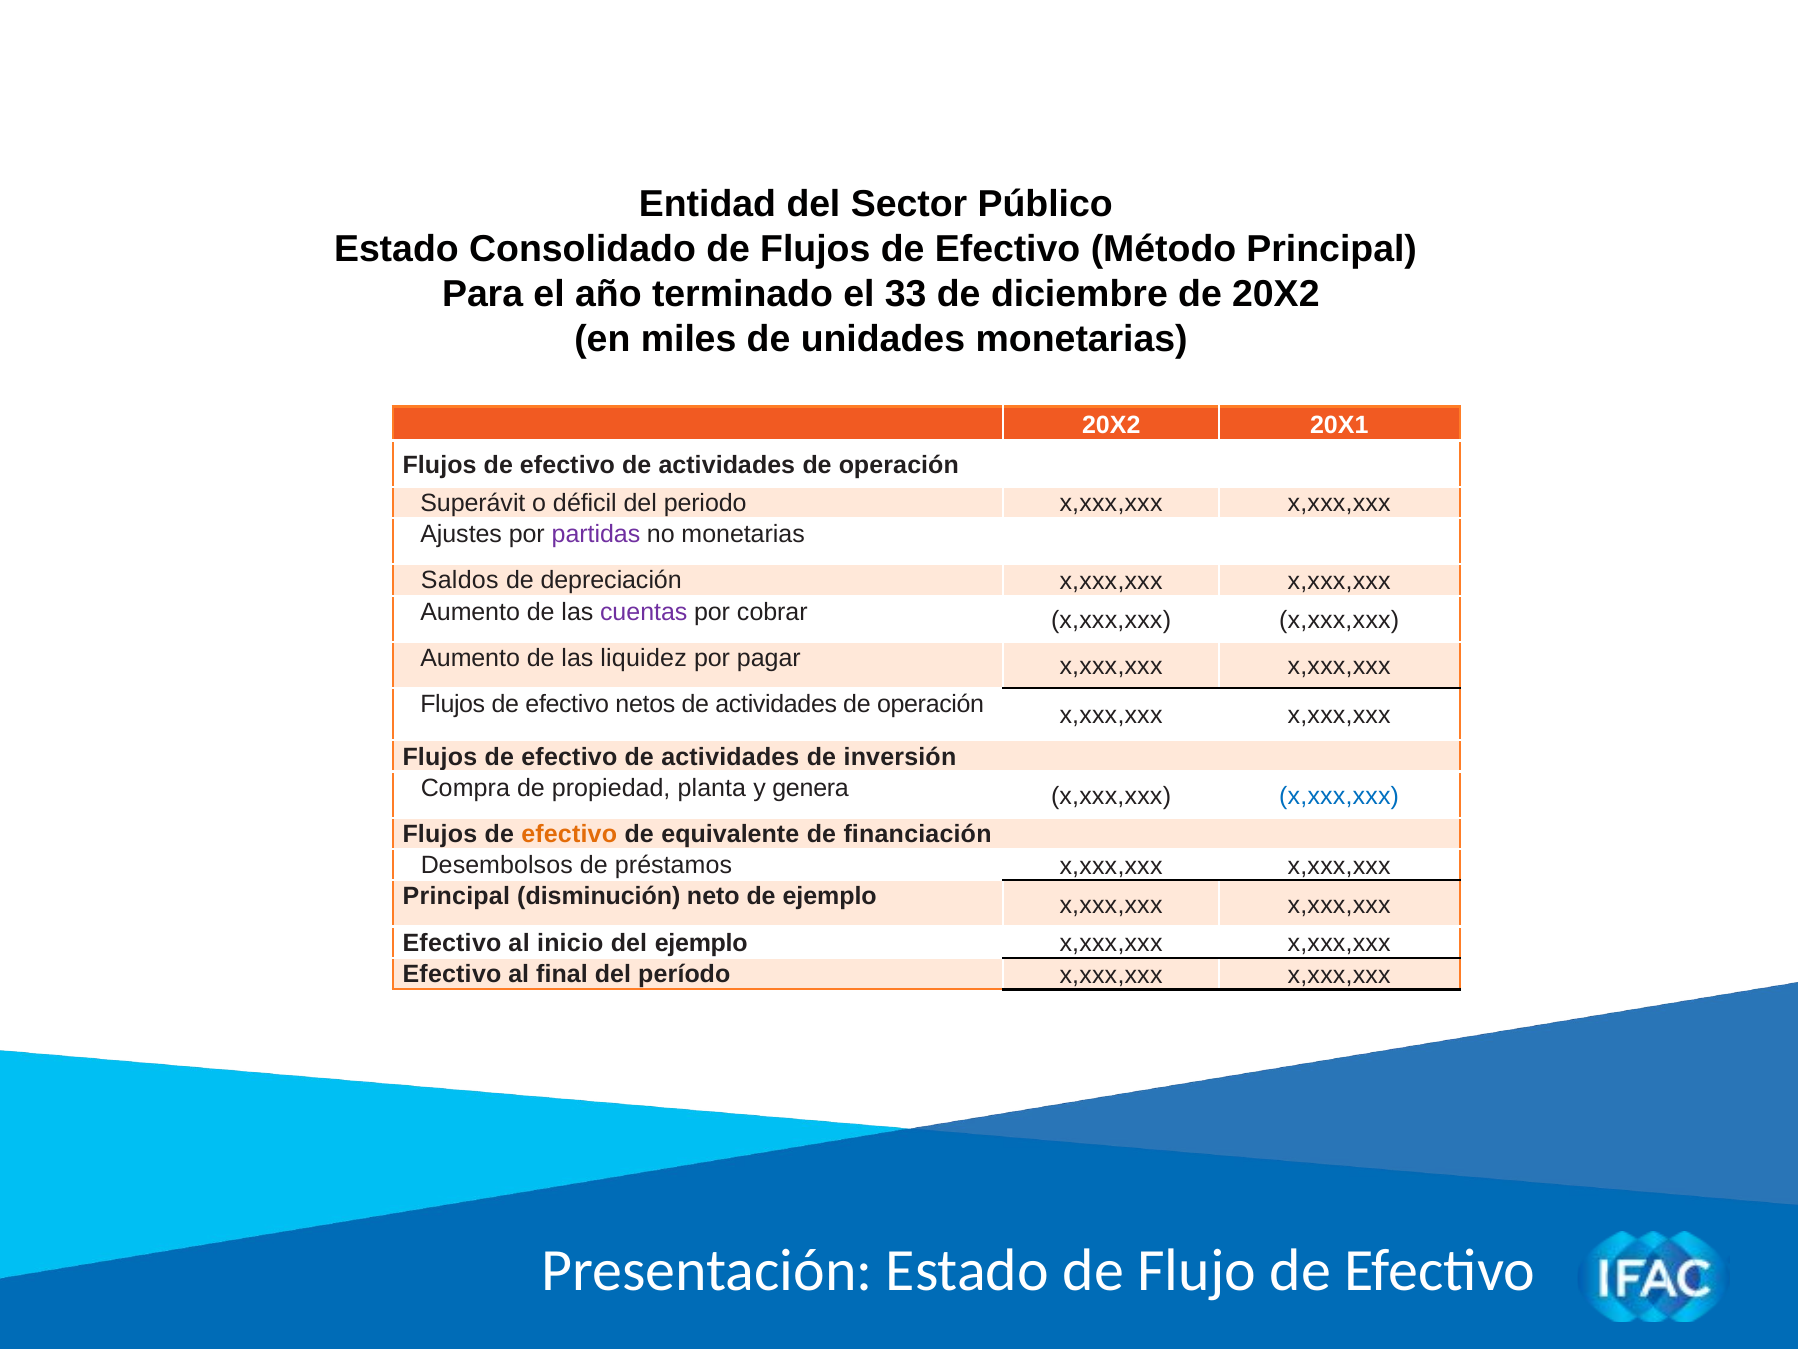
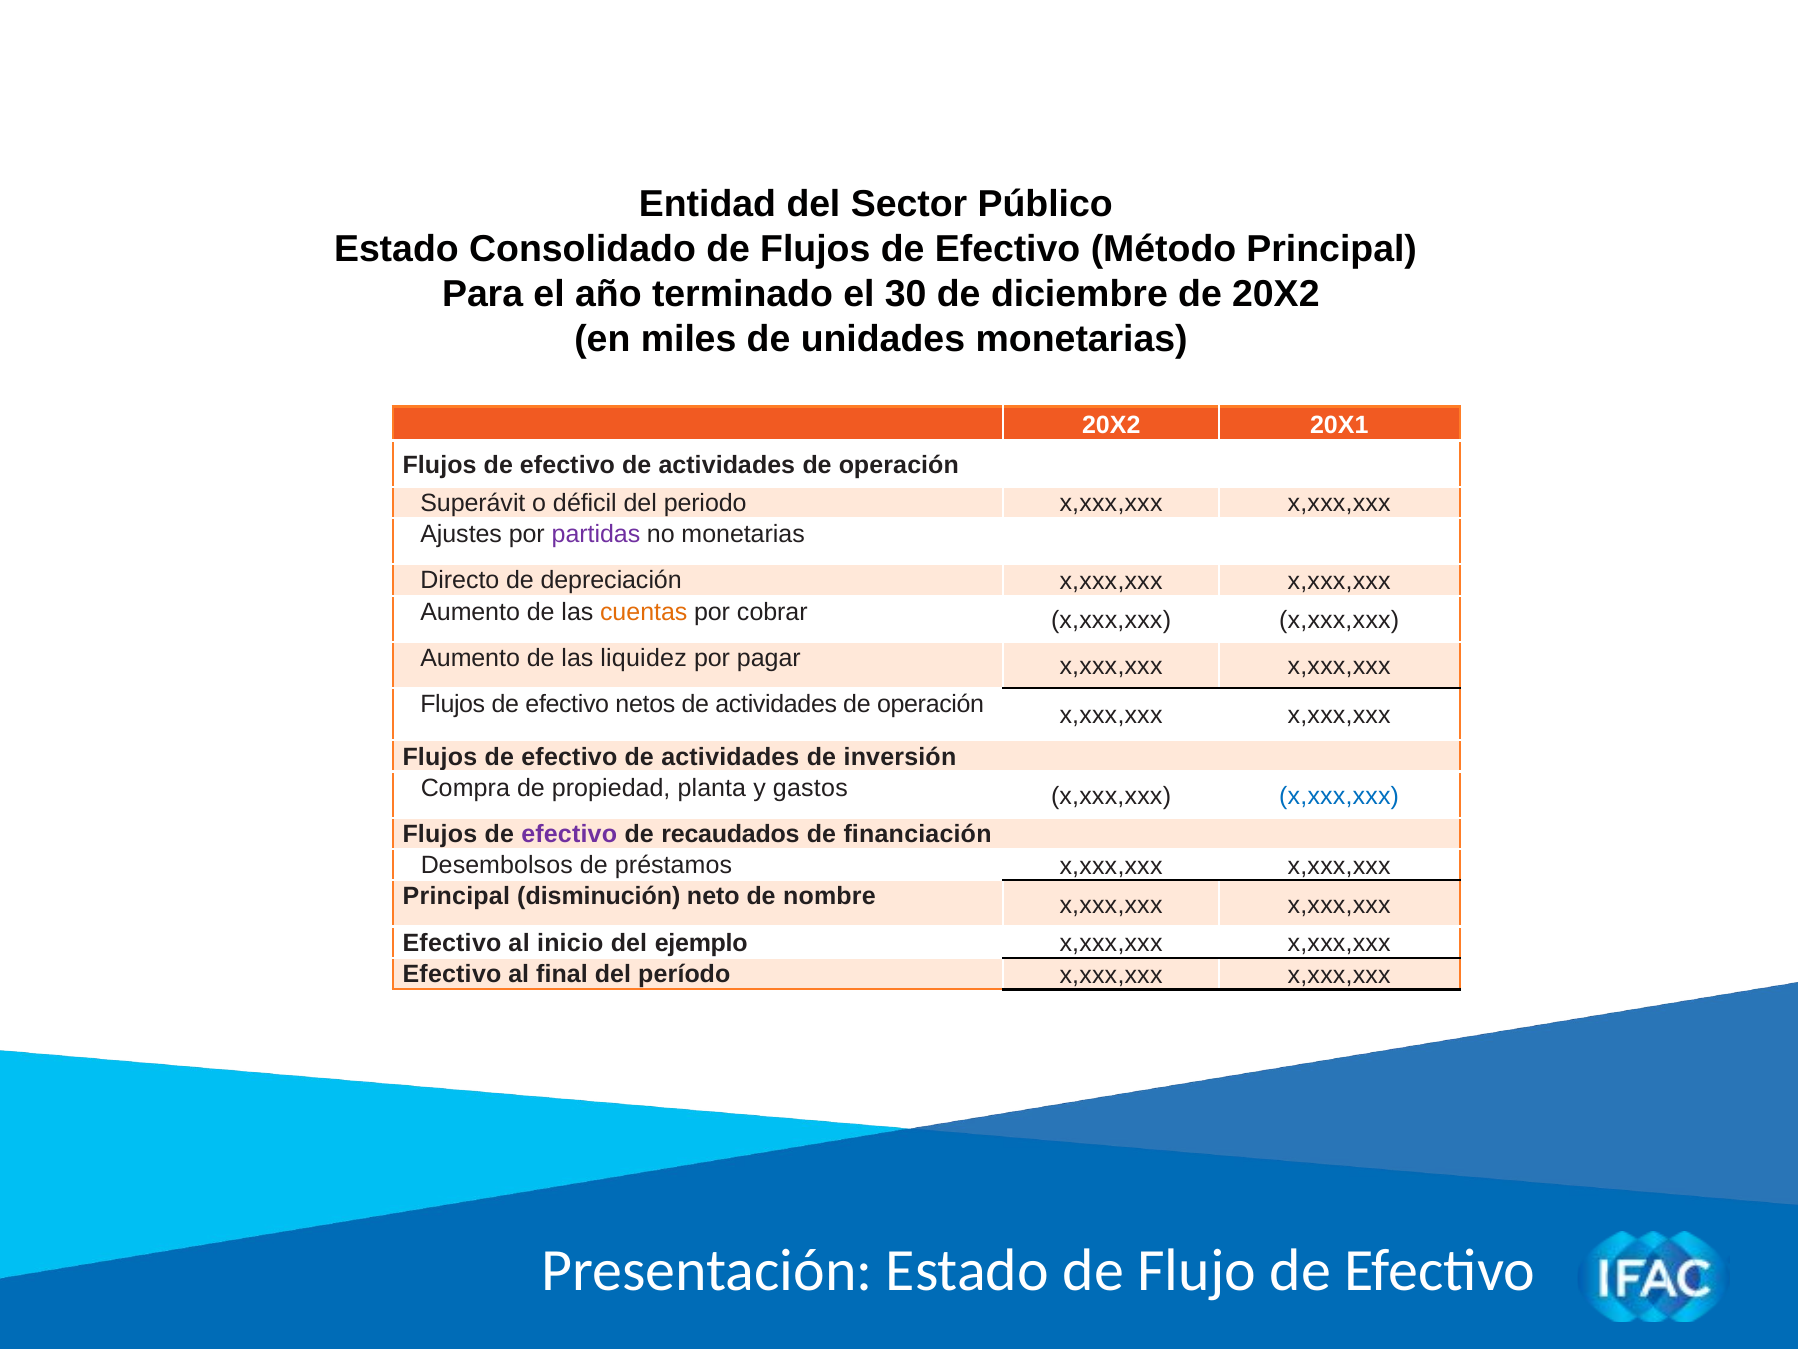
33: 33 -> 30
Saldos: Saldos -> Directo
cuentas colour: purple -> orange
genera: genera -> gastos
efectivo at (569, 834) colour: orange -> purple
equivalente: equivalente -> recaudados
de ejemplo: ejemplo -> nombre
